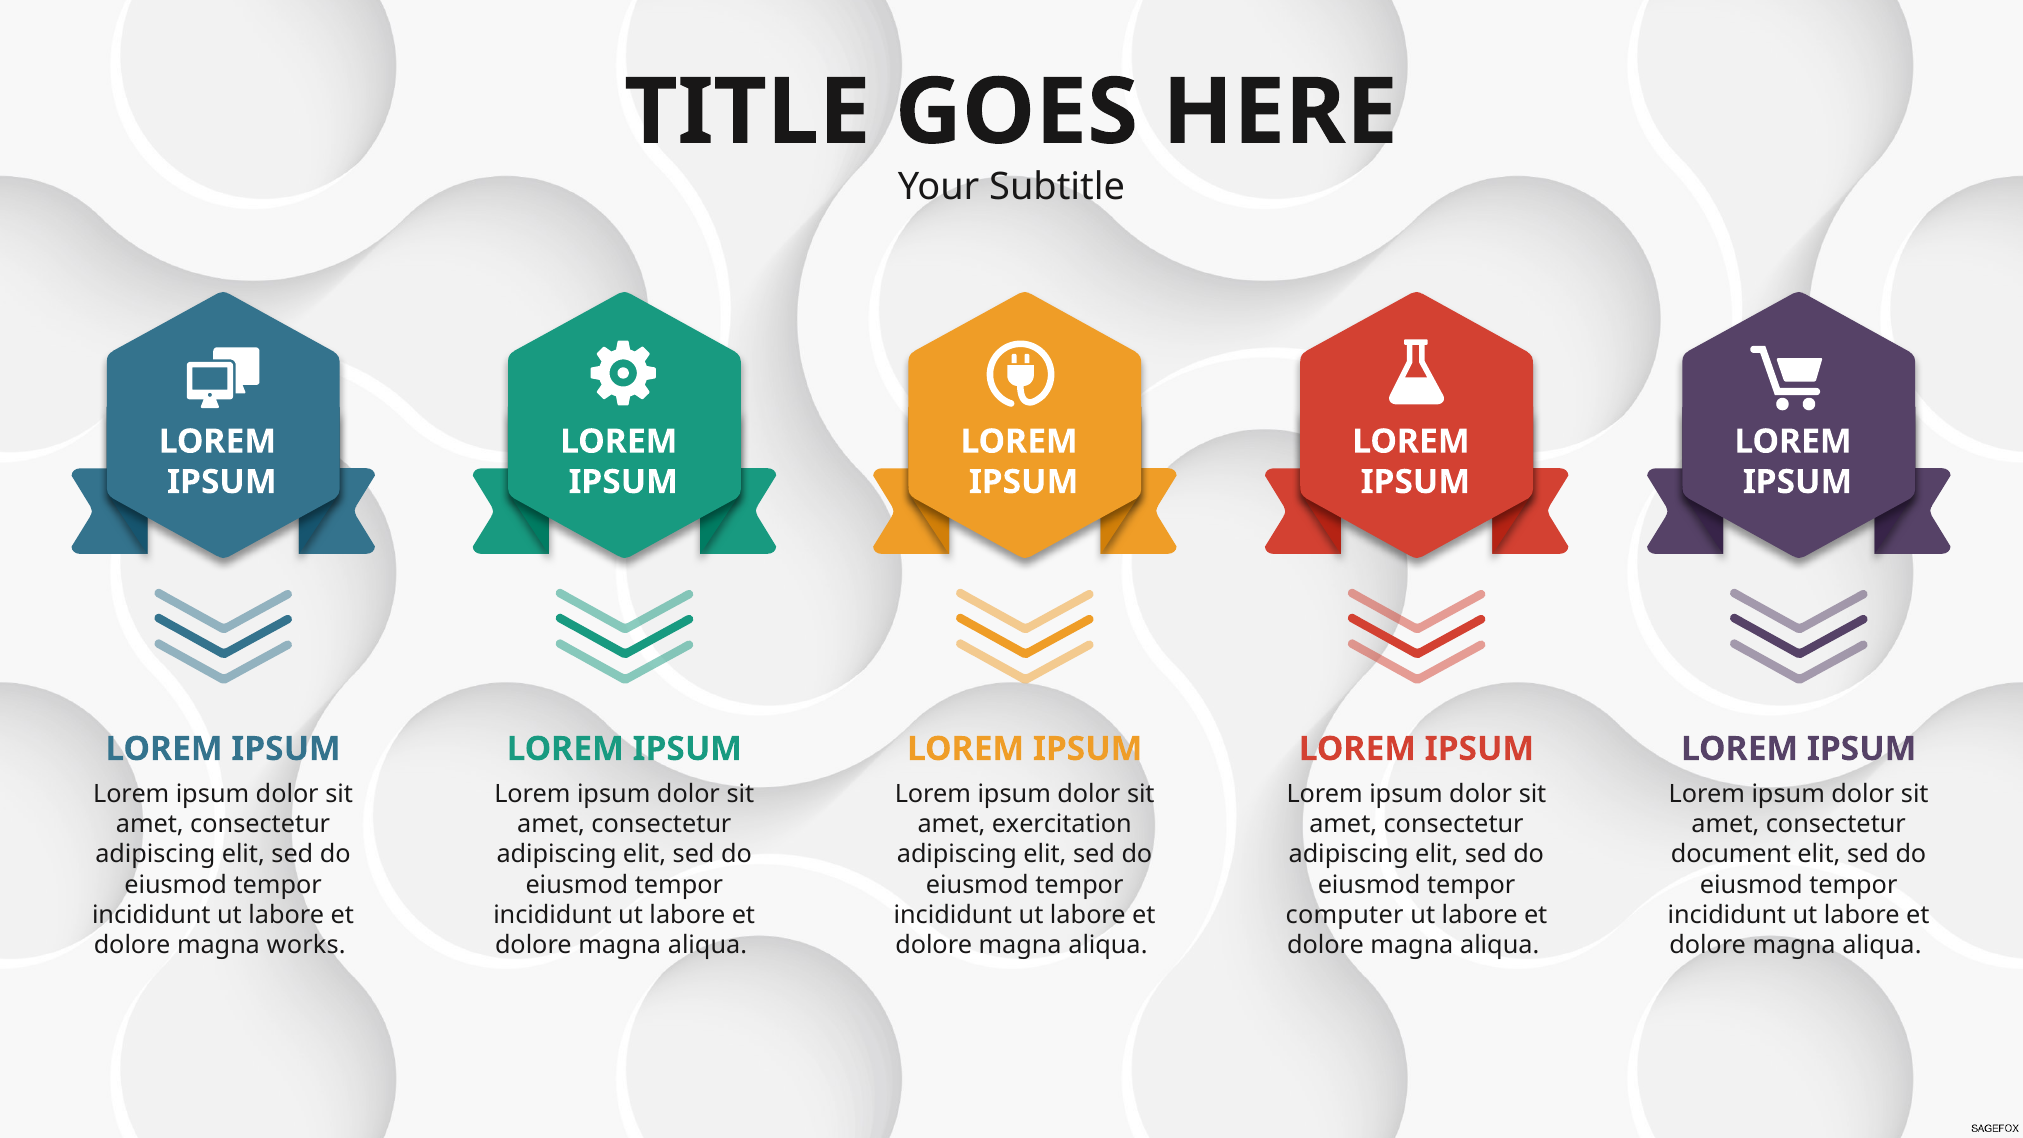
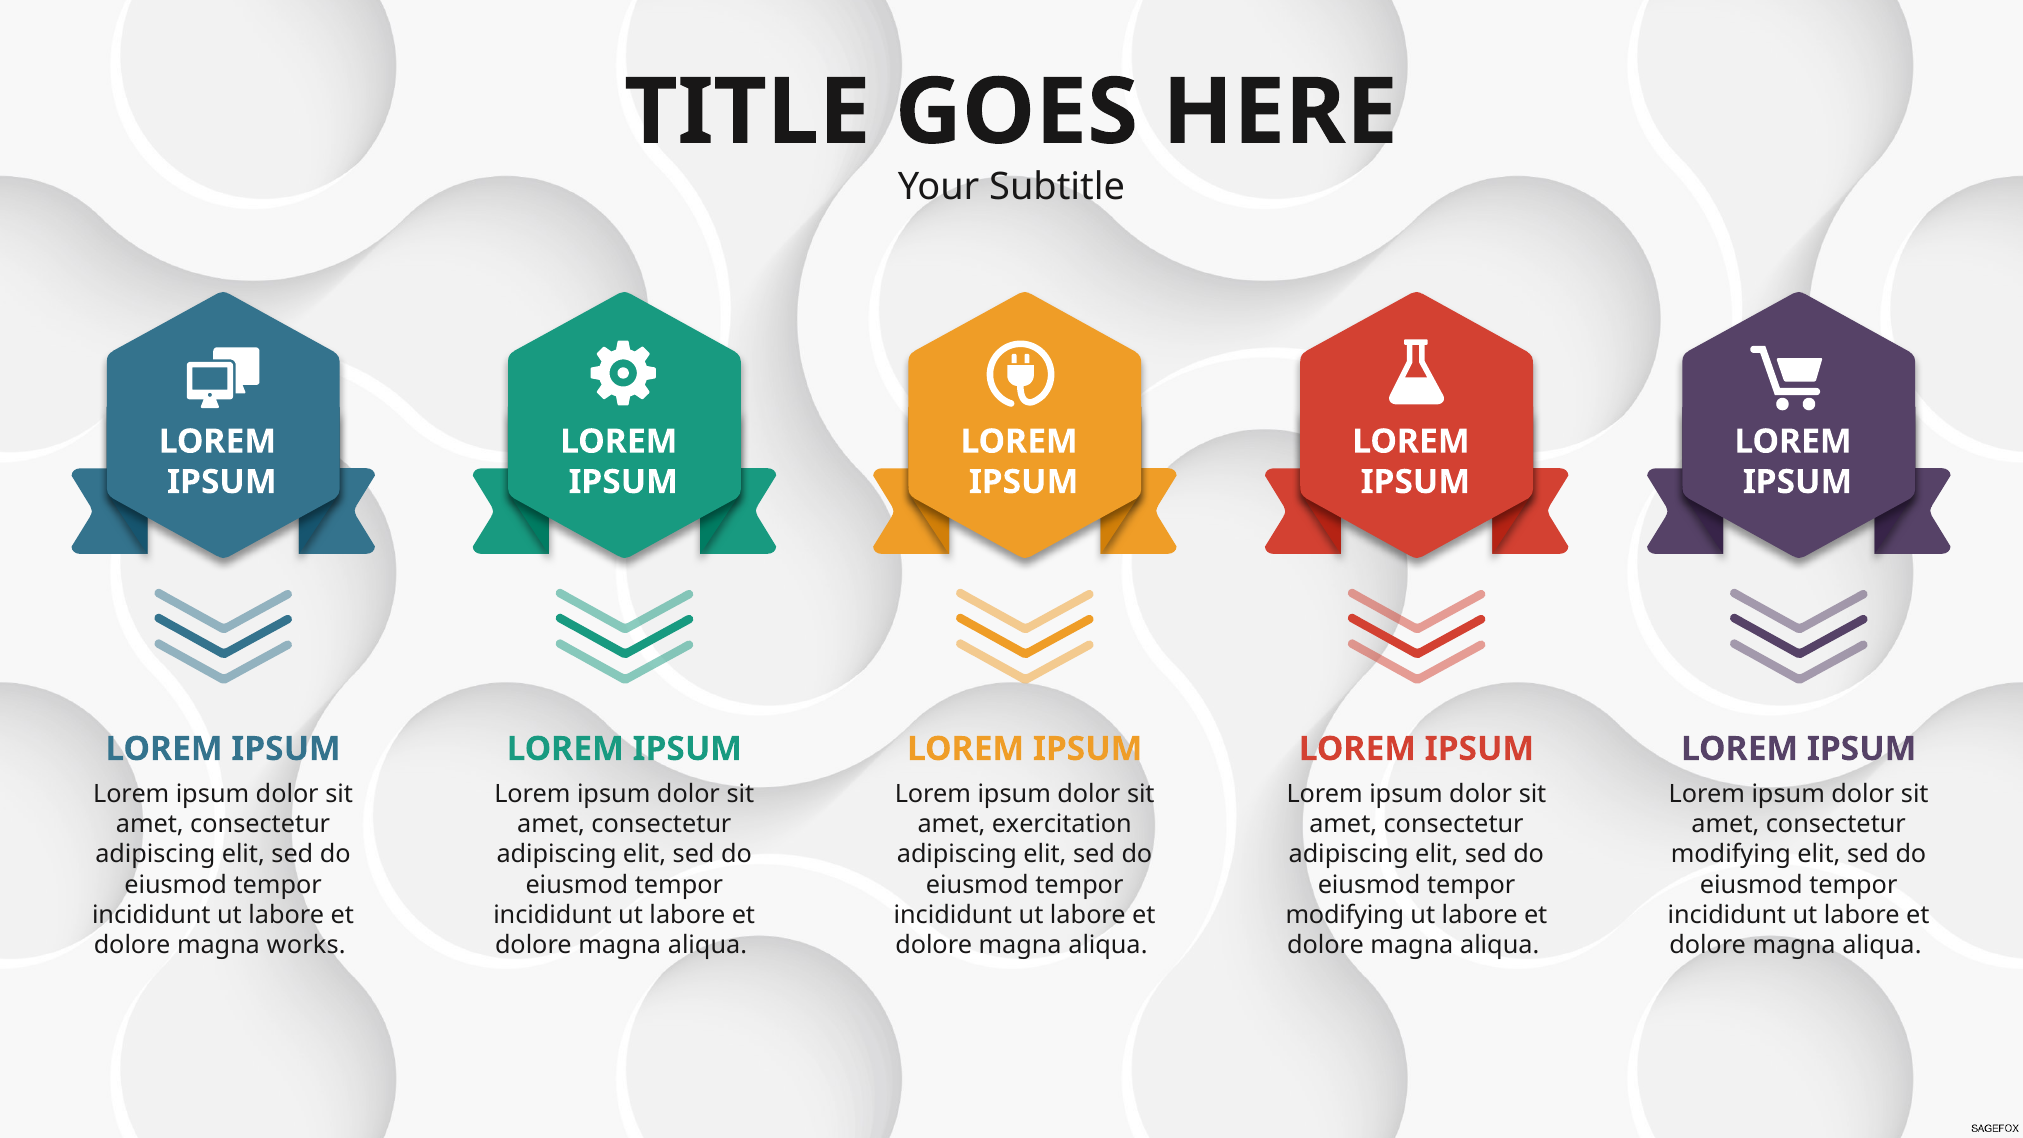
document at (1731, 854): document -> modifying
computer at (1345, 915): computer -> modifying
